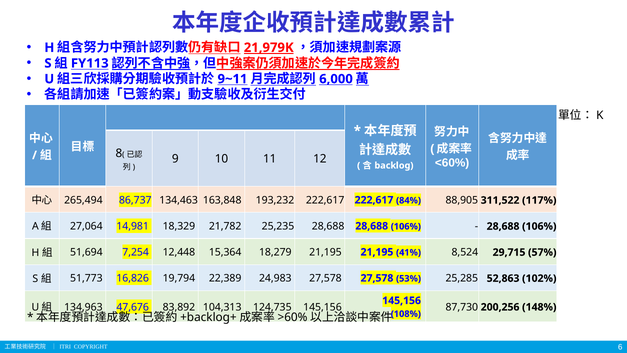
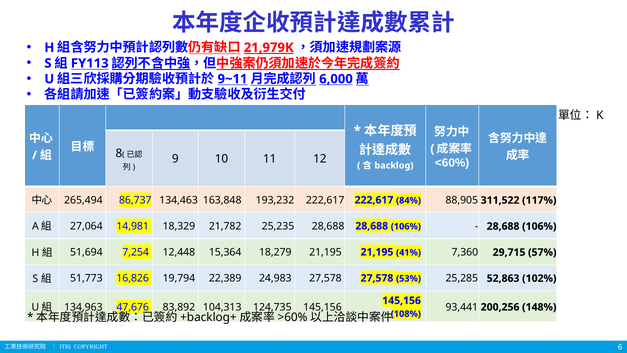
8,524: 8,524 -> 7,360
87,730: 87,730 -> 93,441
